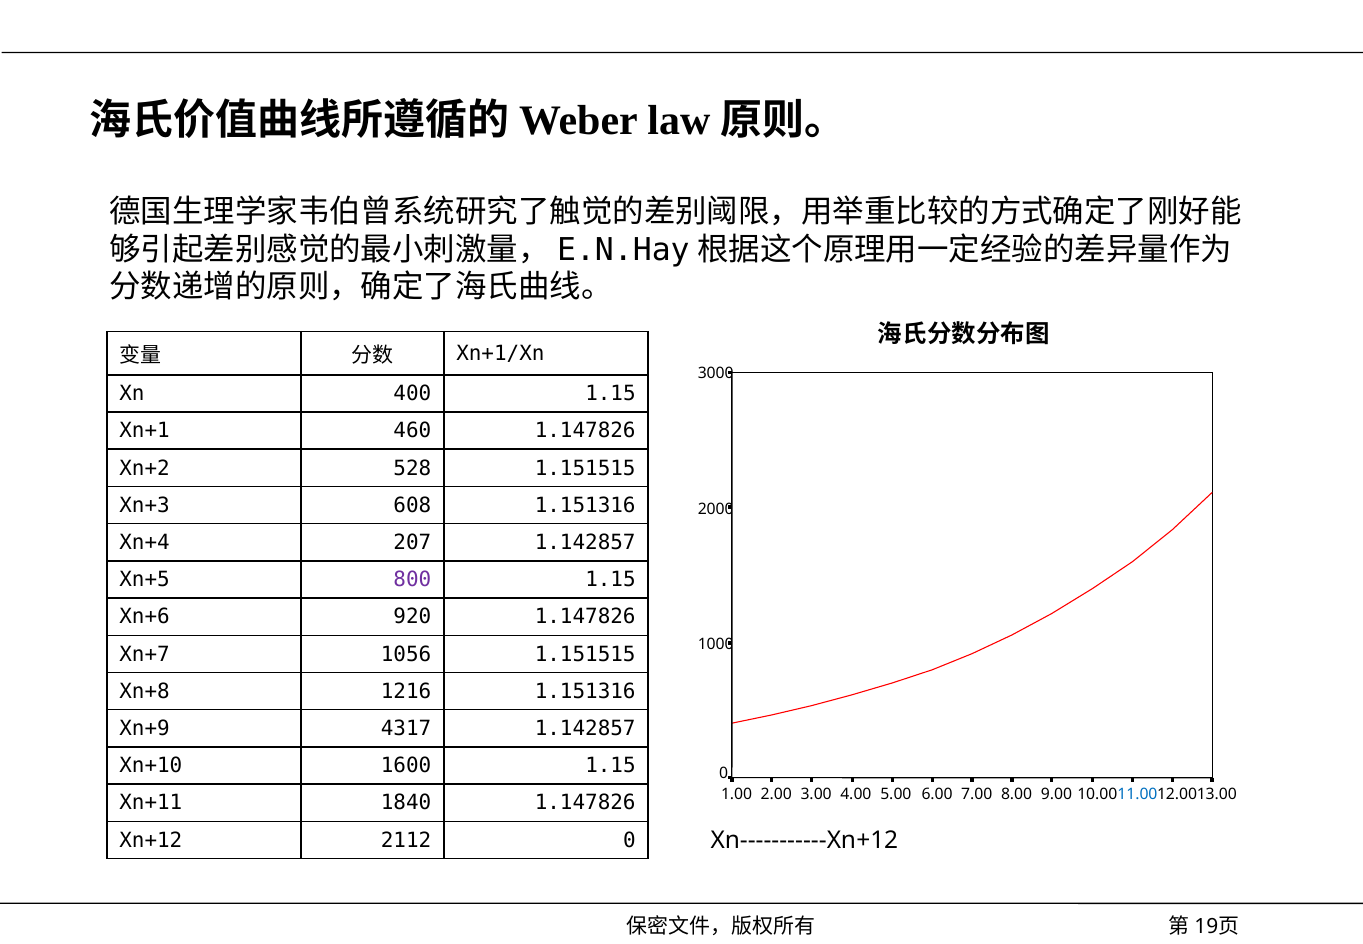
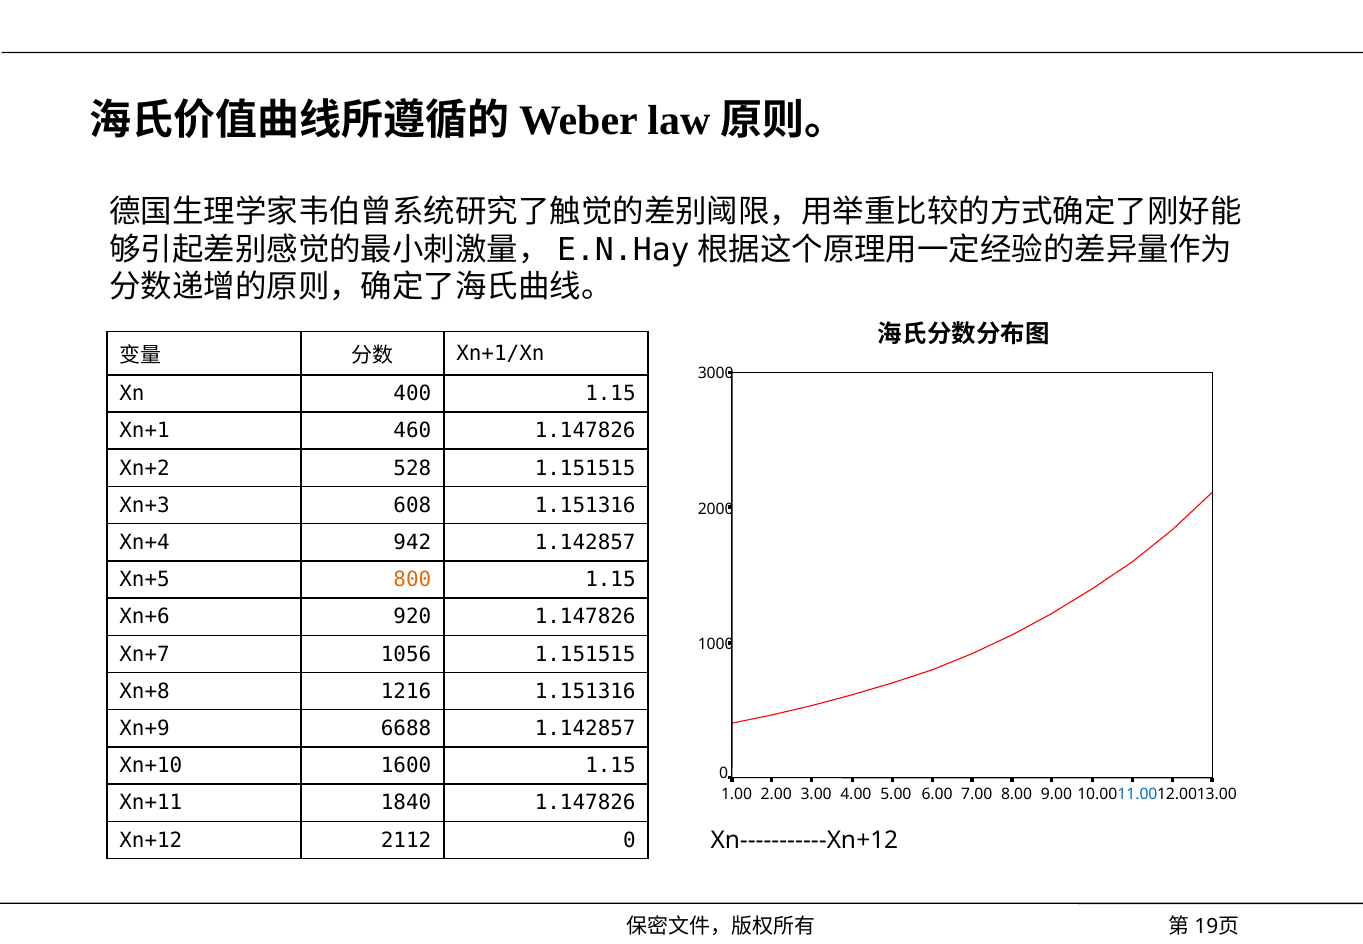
207: 207 -> 942
800 colour: purple -> orange
4317: 4317 -> 6688
